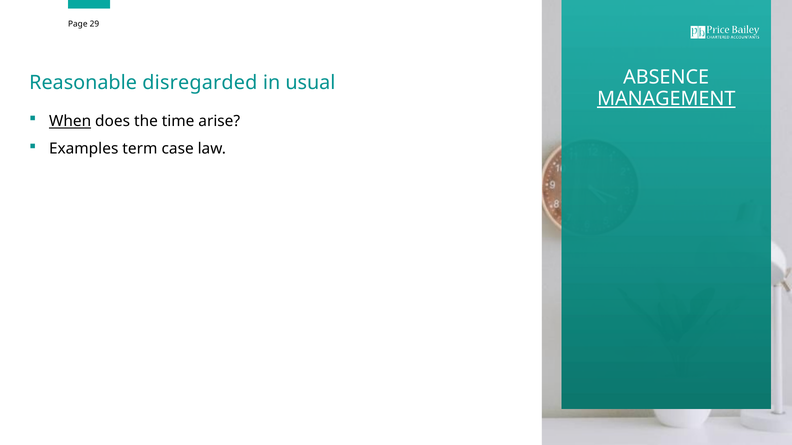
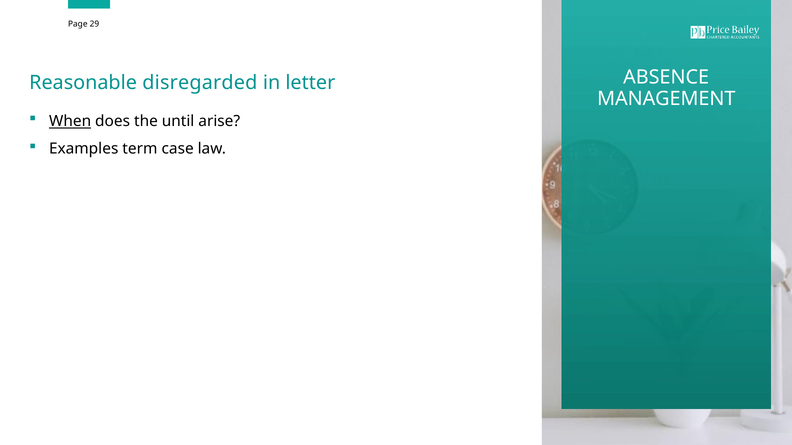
usual: usual -> letter
MANAGEMENT underline: present -> none
time: time -> until
